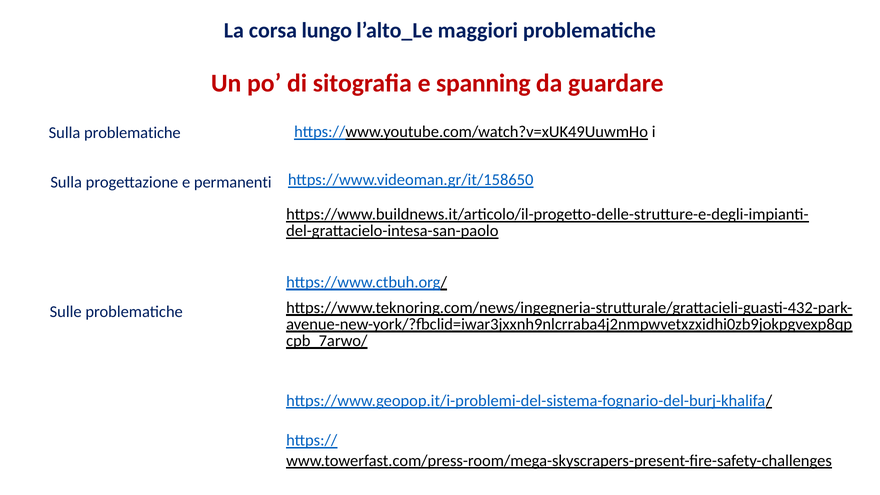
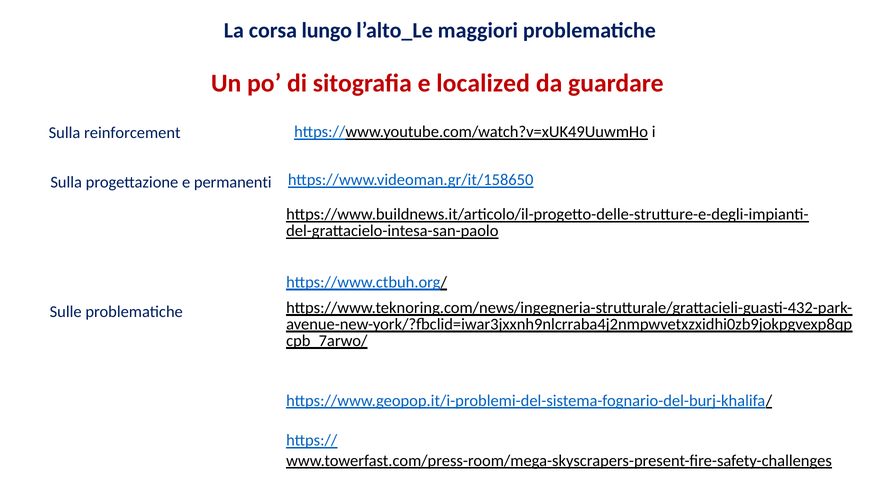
spanning: spanning -> localized
Sulla problematiche: problematiche -> reinforcement
